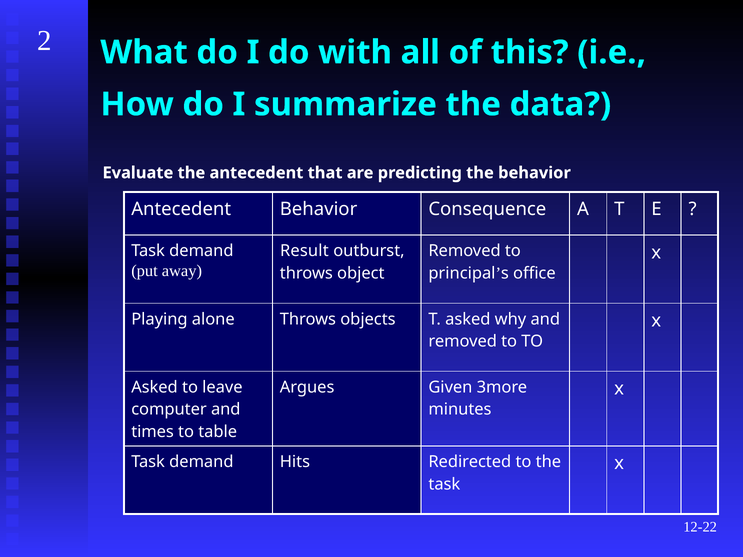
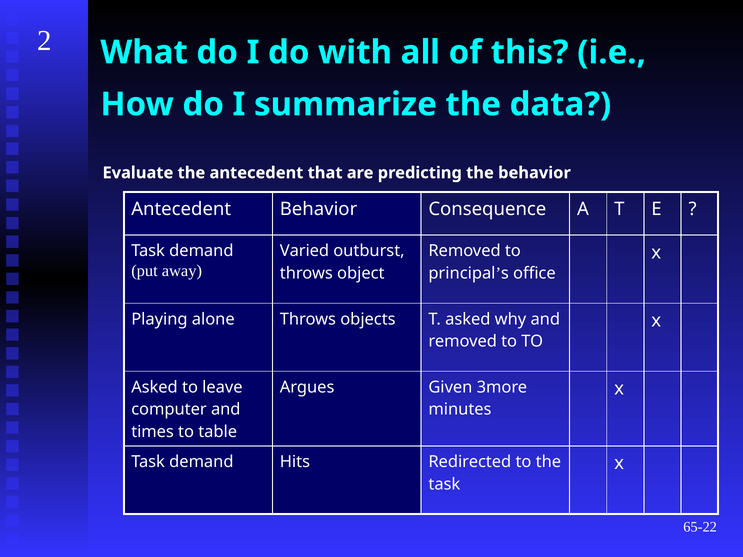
Result: Result -> Varied
12-22: 12-22 -> 65-22
